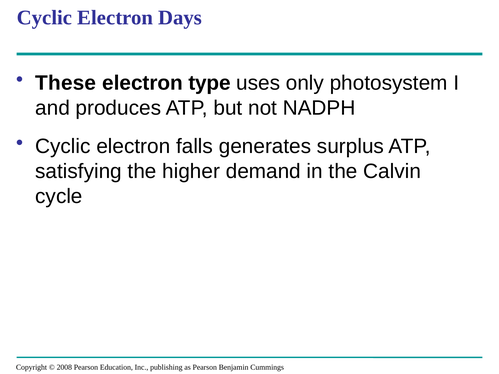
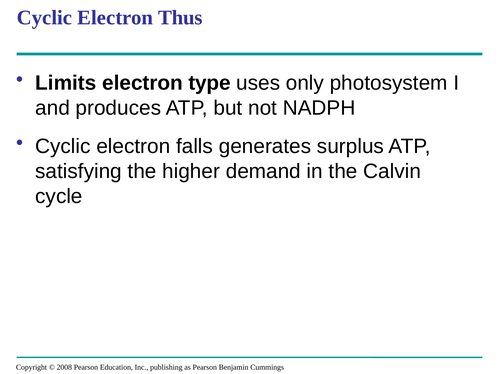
Days: Days -> Thus
These: These -> Limits
